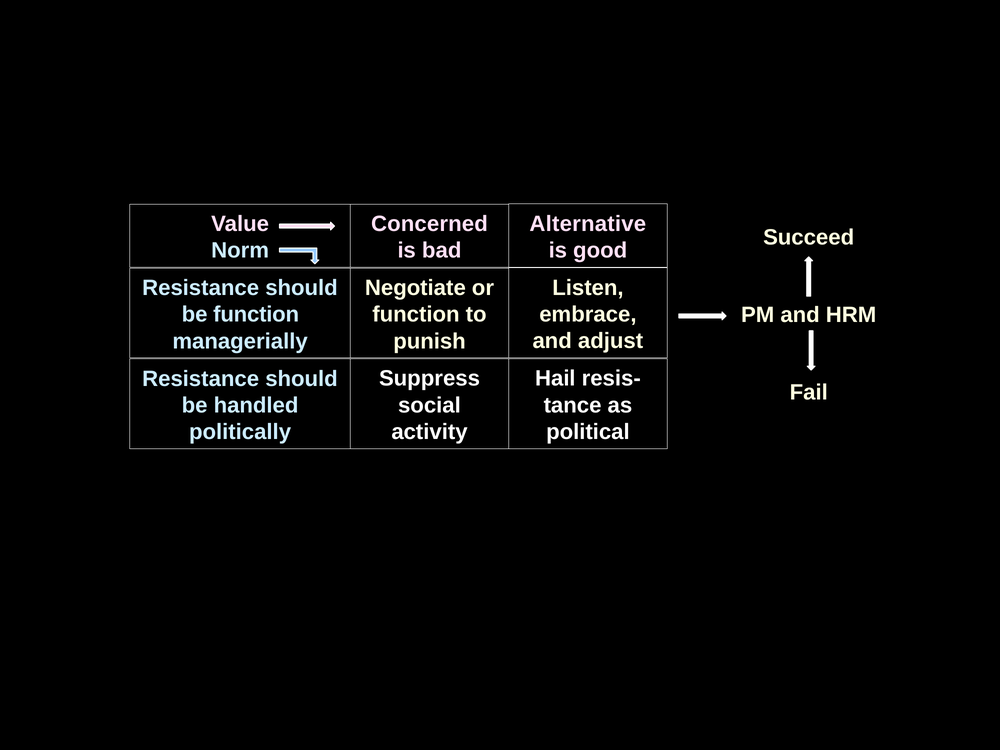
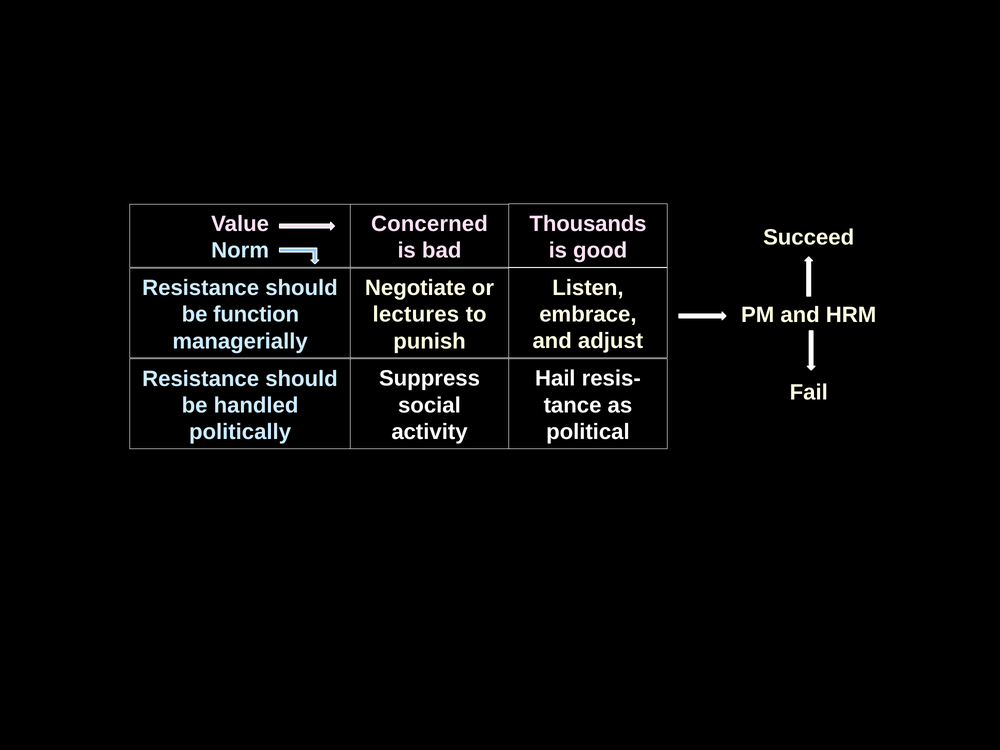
Alternative: Alternative -> Thousands
function at (416, 315): function -> lectures
